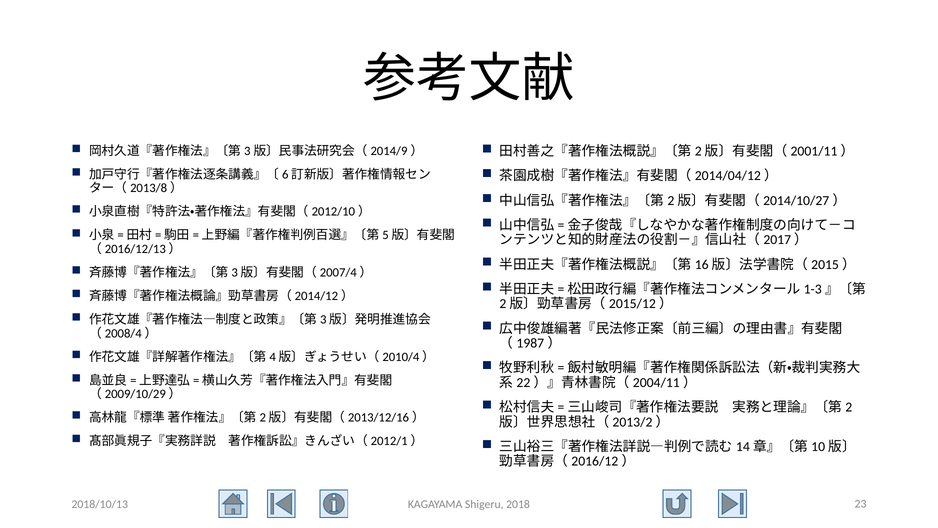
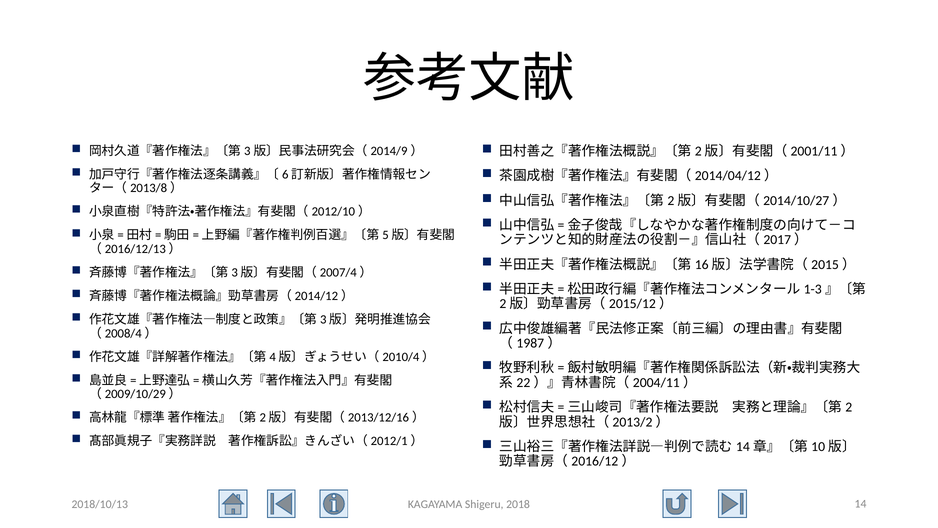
23: 23 -> 14
